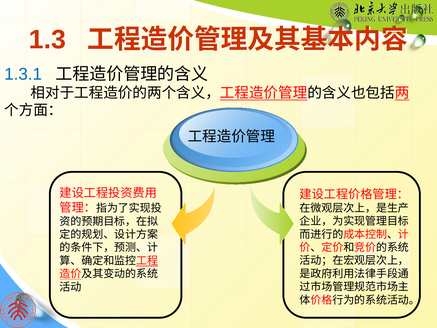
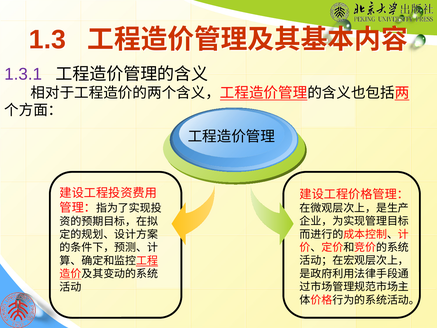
1.3.1 colour: blue -> purple
